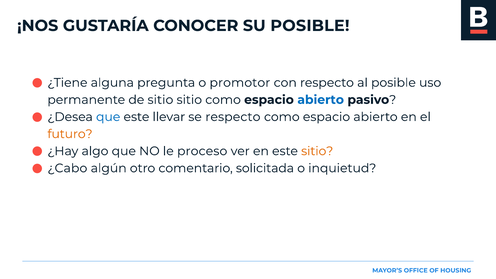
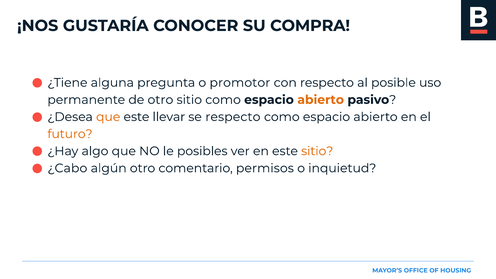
SU POSIBLE: POSIBLE -> COMPRA
de sitio: sitio -> otro
abierto at (321, 100) colour: blue -> orange
que at (108, 117) colour: blue -> orange
proceso: proceso -> posibles
solicitada: solicitada -> permisos
